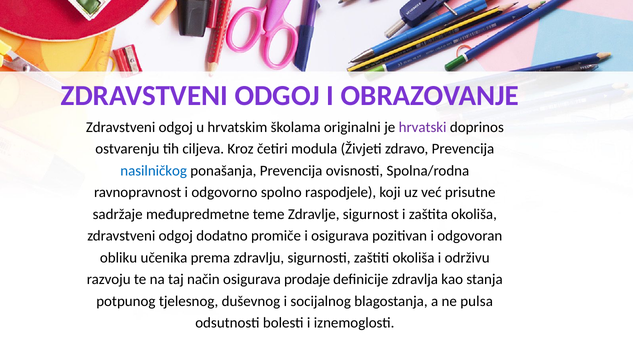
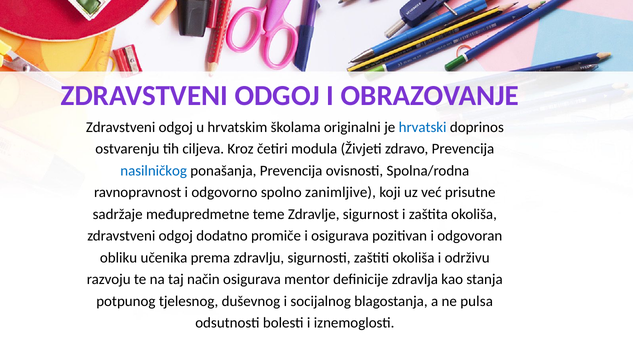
hrvatski colour: purple -> blue
raspodjele: raspodjele -> zanimljive
prodaje: prodaje -> mentor
